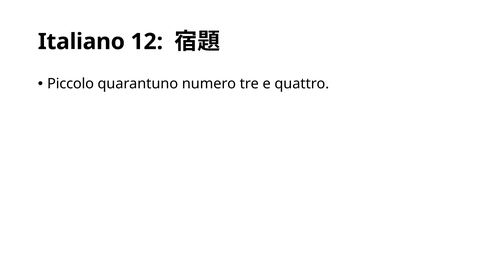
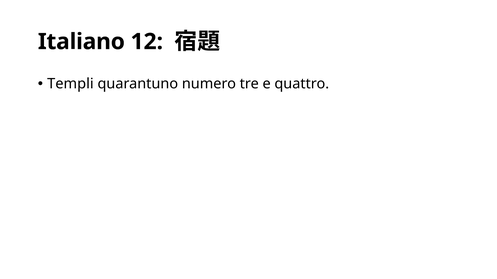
Piccolo: Piccolo -> Templi
